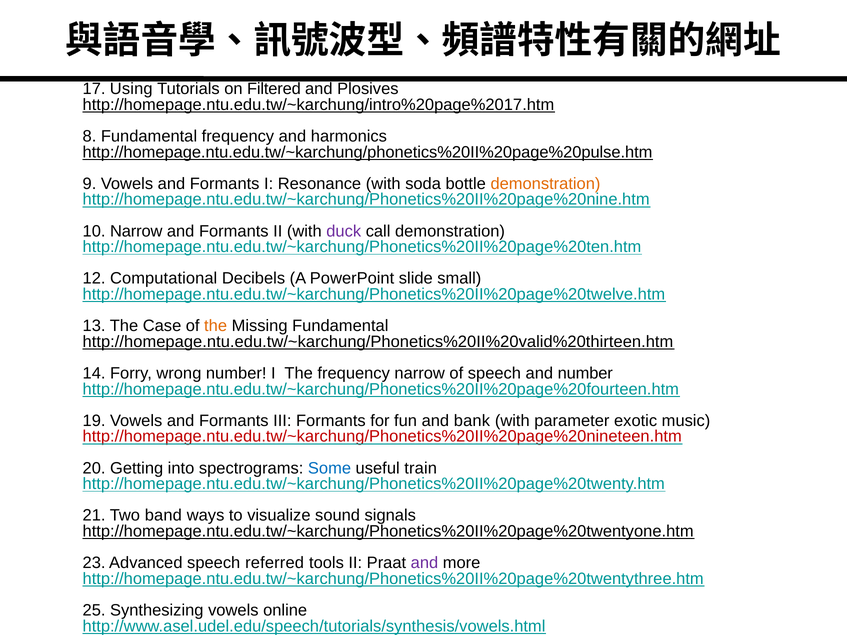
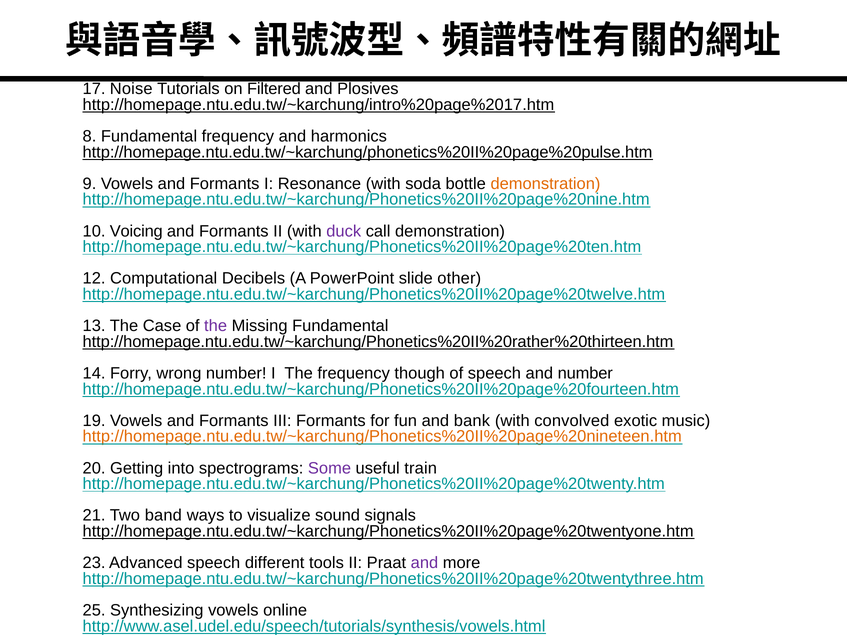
Using: Using -> Noise
10 Narrow: Narrow -> Voicing
small: small -> other
the at (216, 326) colour: orange -> purple
http://homepage.ntu.edu.tw/~karchung/Phonetics%20II%20valid%20thirteen.htm: http://homepage.ntu.edu.tw/~karchung/Phonetics%20II%20valid%20thirteen.htm -> http://homepage.ntu.edu.tw/~karchung/Phonetics%20II%20rather%20thirteen.htm
frequency narrow: narrow -> though
parameter: parameter -> convolved
http://homepage.ntu.edu.tw/~karchung/Phonetics%20II%20page%20nineteen.htm colour: red -> orange
Some colour: blue -> purple
referred: referred -> different
